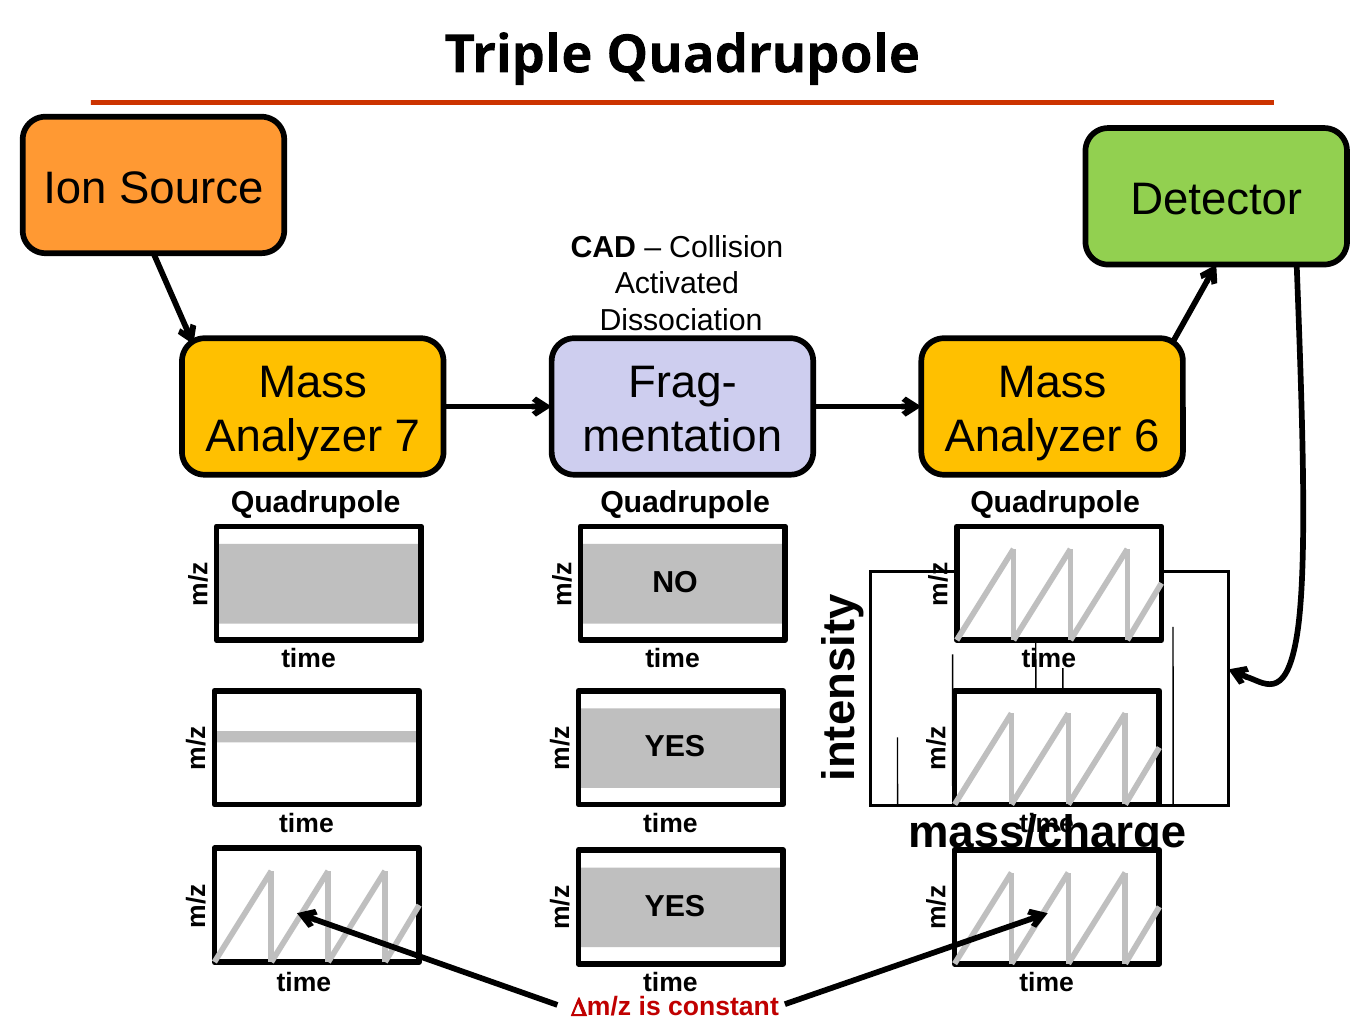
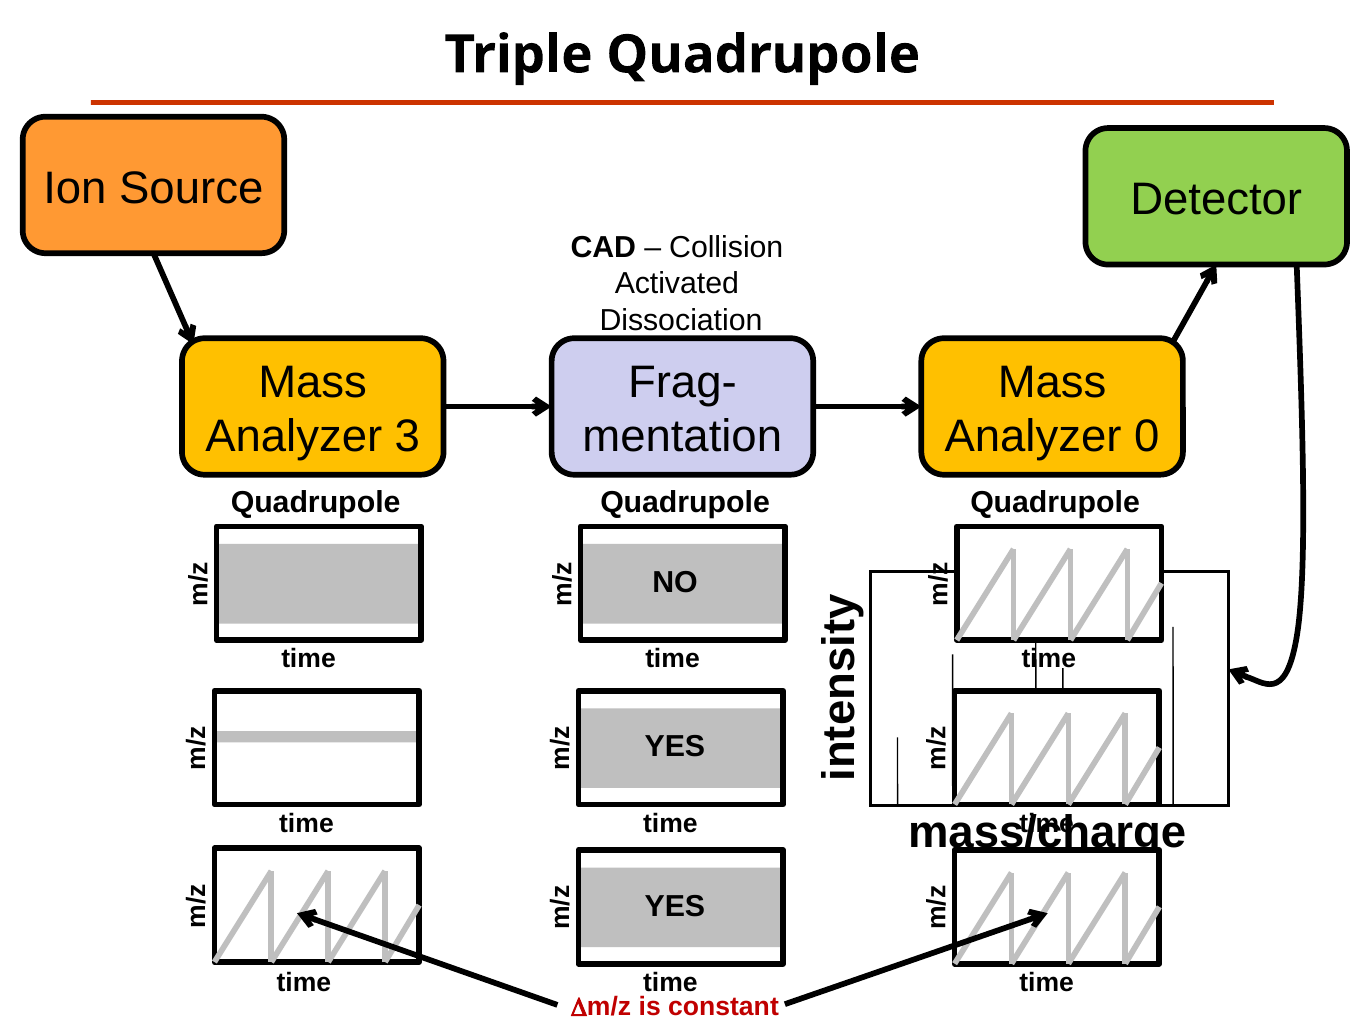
7: 7 -> 3
6: 6 -> 0
